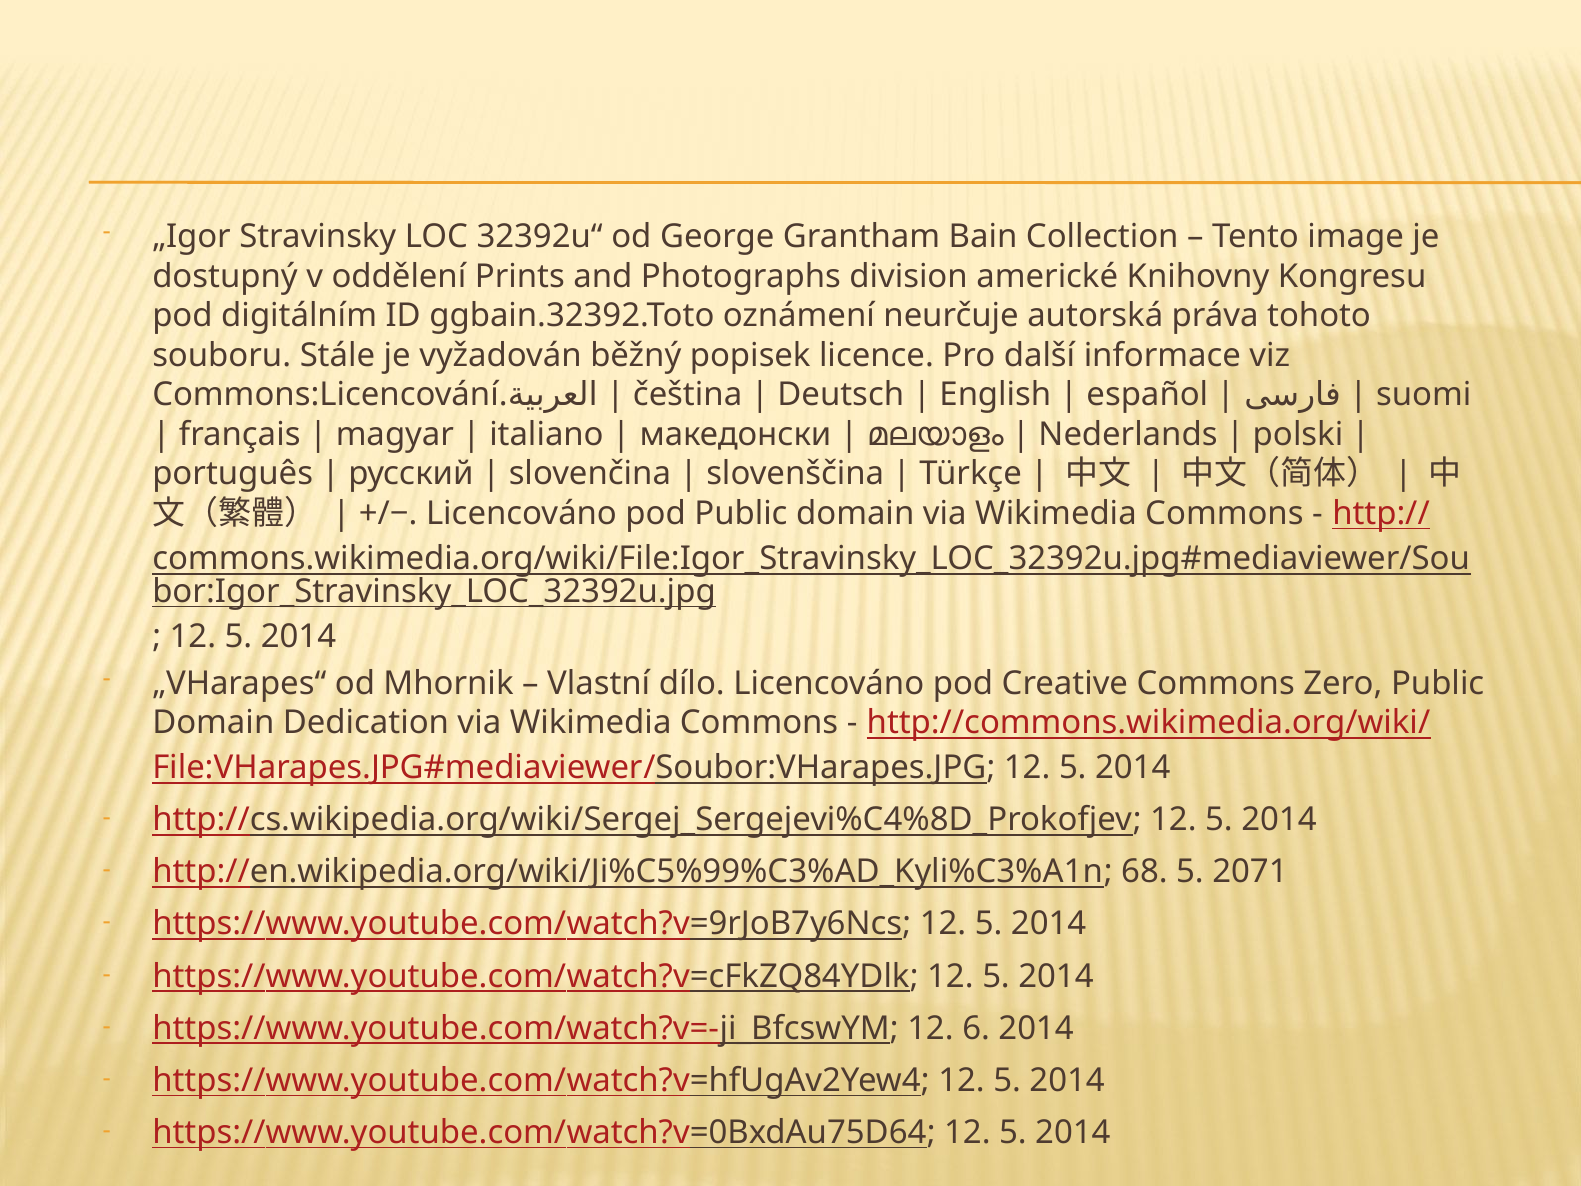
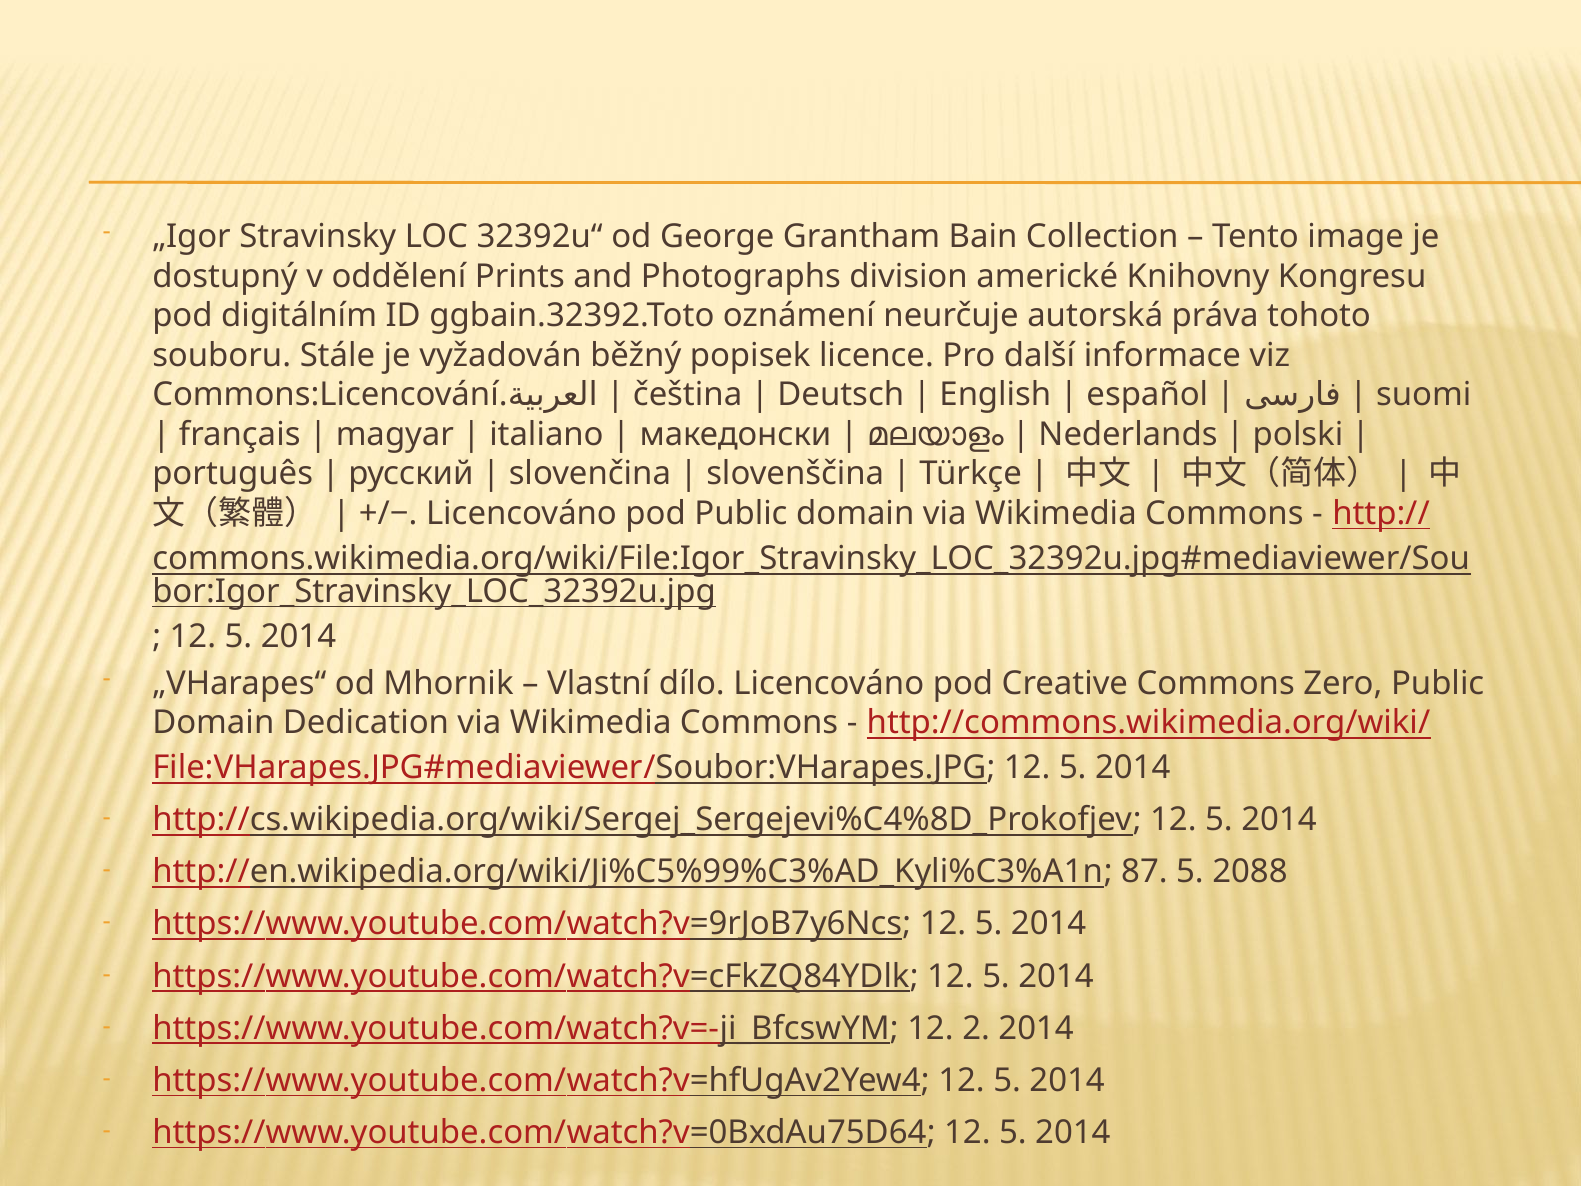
68: 68 -> 87
2071: 2071 -> 2088
6: 6 -> 2
